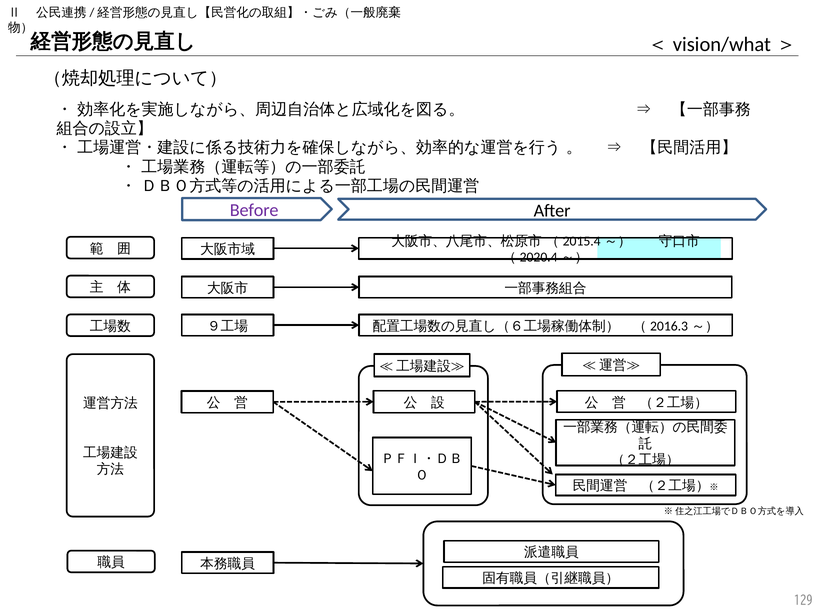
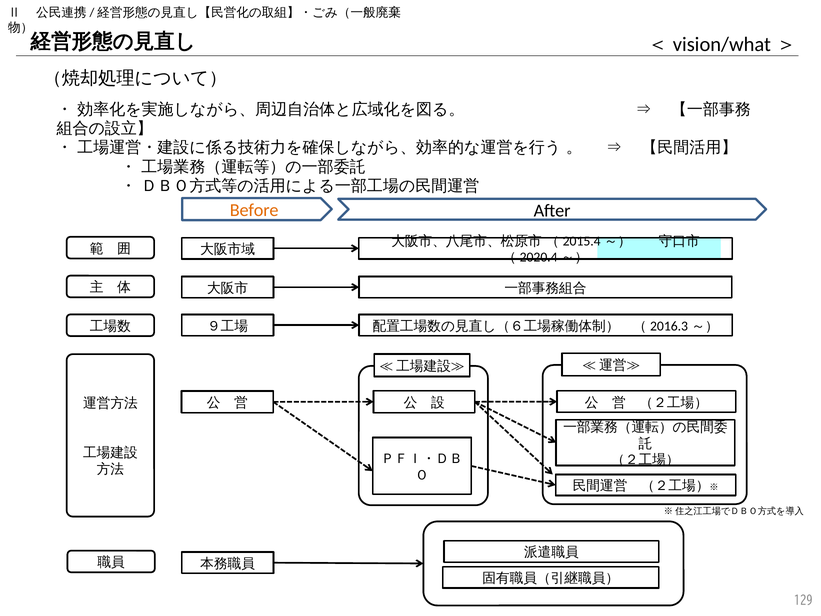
Before colour: purple -> orange
